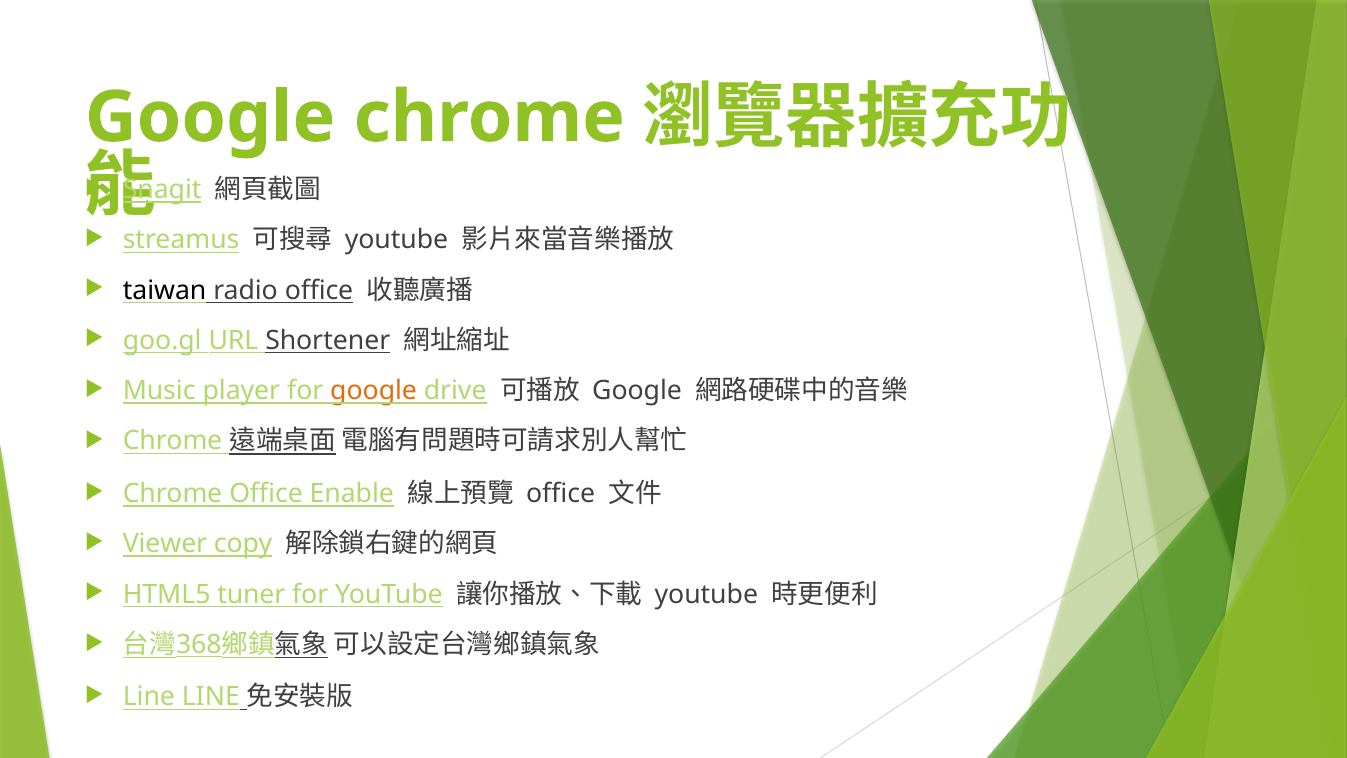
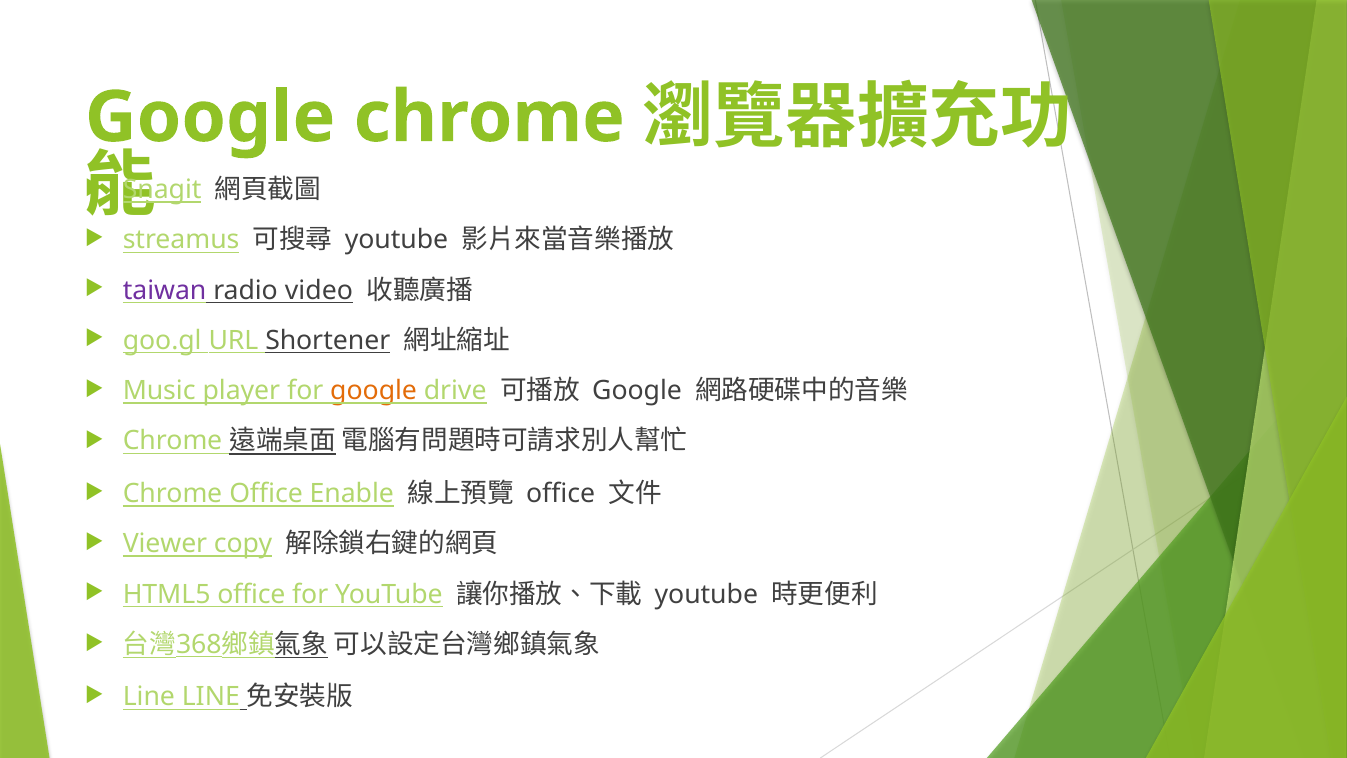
taiwan colour: black -> purple
radio office: office -> video
HTML5 tuner: tuner -> office
